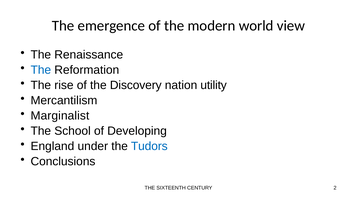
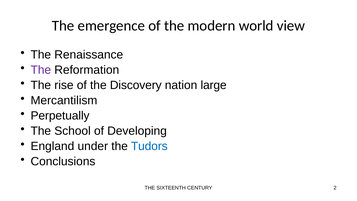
The at (41, 70) colour: blue -> purple
utility: utility -> large
Marginalist: Marginalist -> Perpetually
